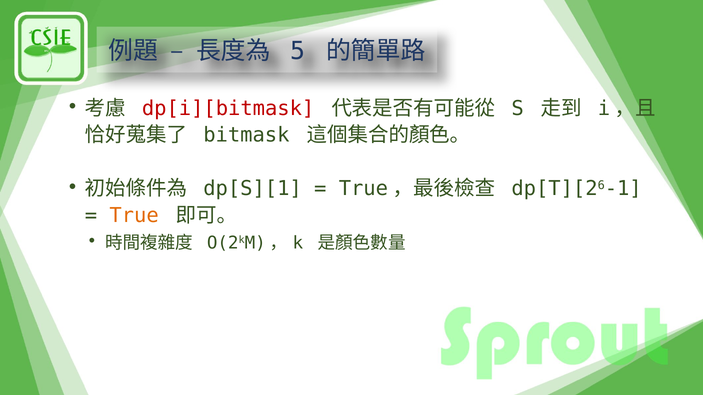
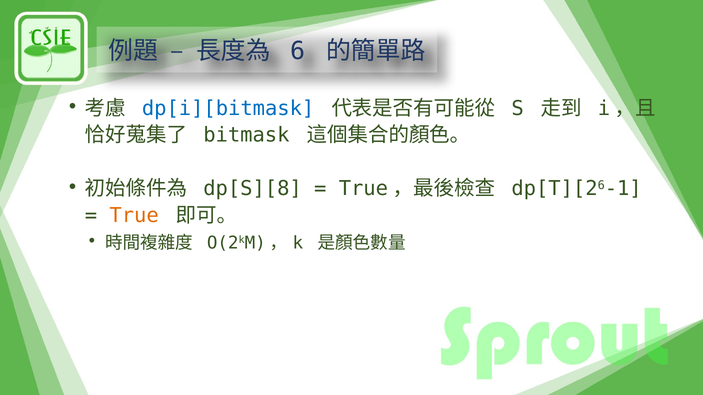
5: 5 -> 6
dp[i][bitmask colour: red -> blue
dp[S][1: dp[S][1 -> dp[S][8
